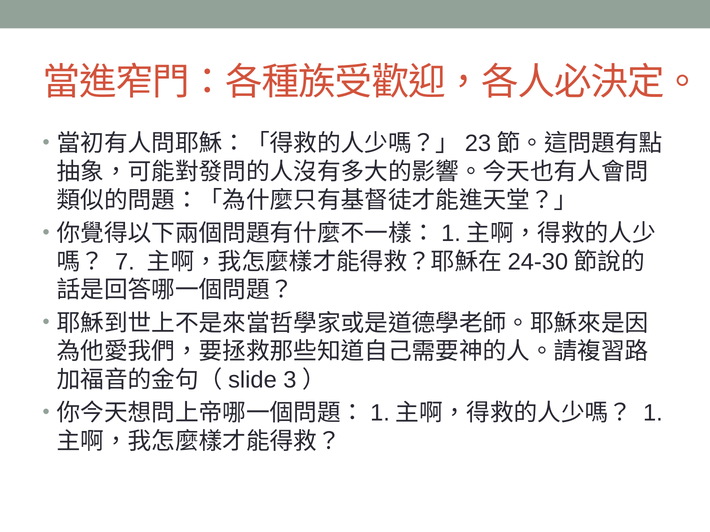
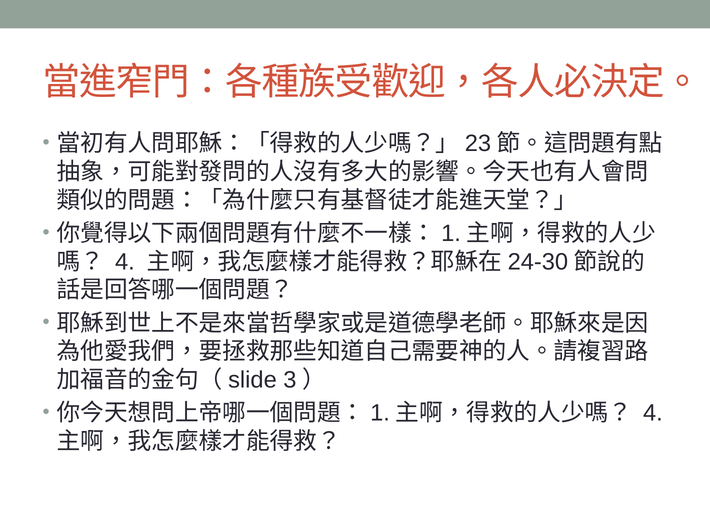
7 at (125, 262): 7 -> 4
1 at (653, 413): 1 -> 4
